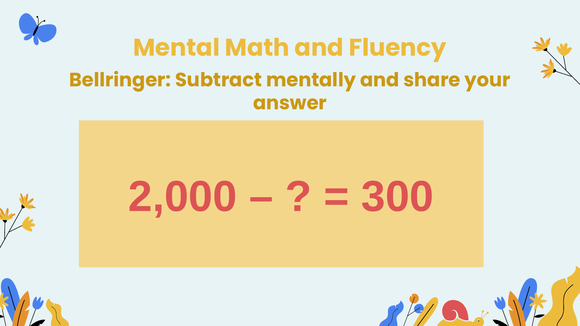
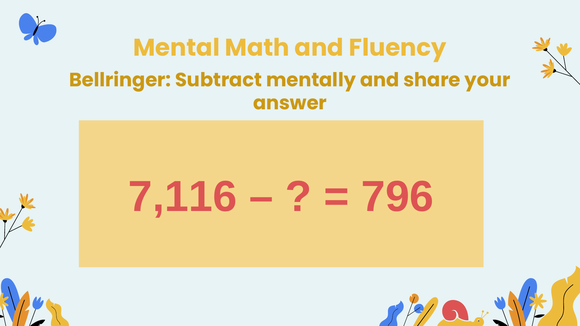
2,000: 2,000 -> 7,116
300: 300 -> 796
